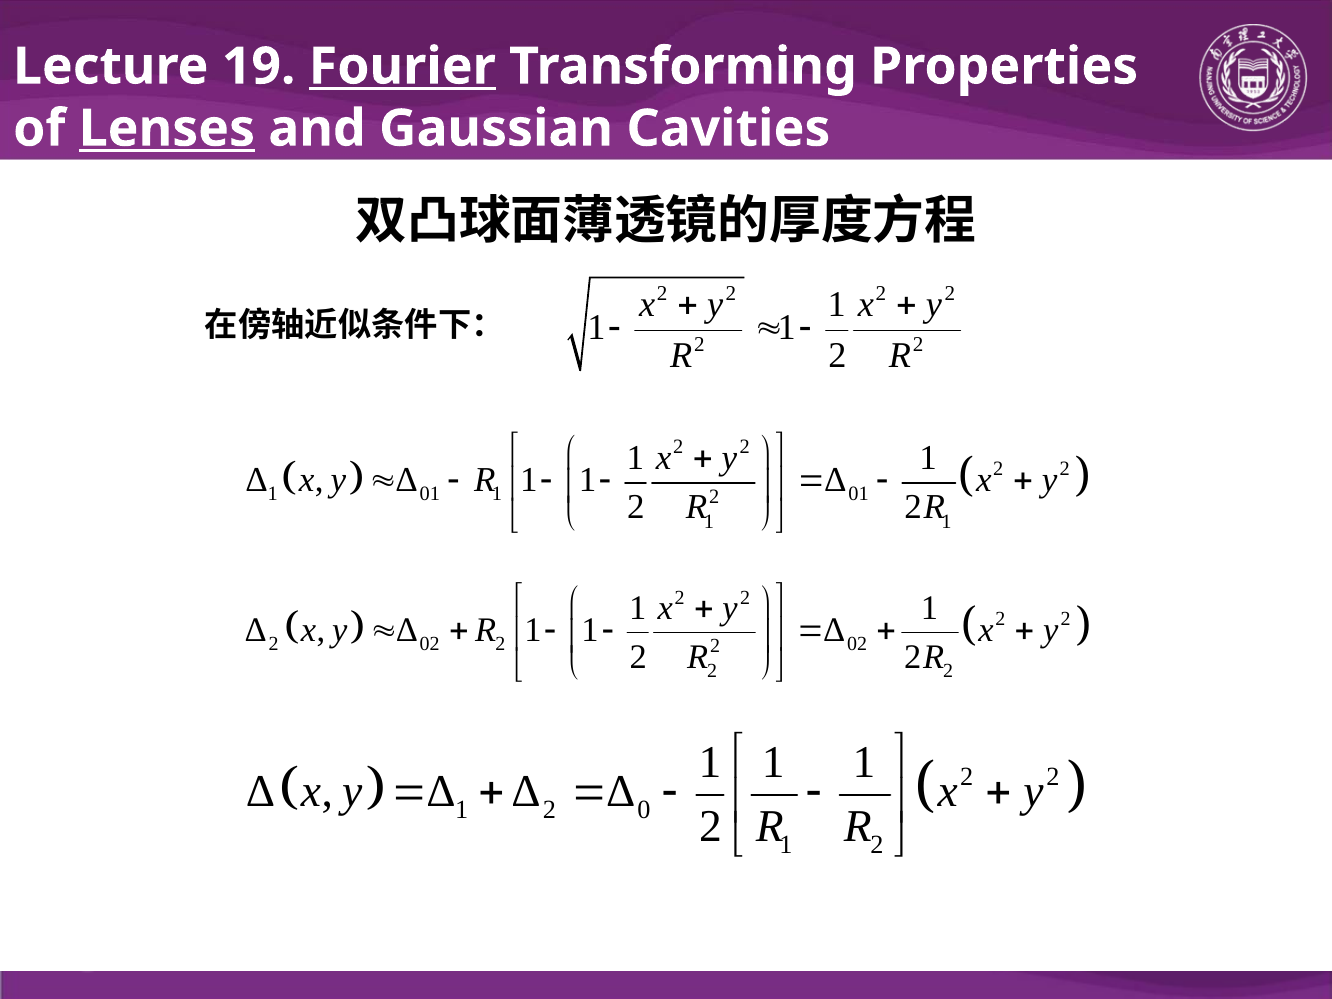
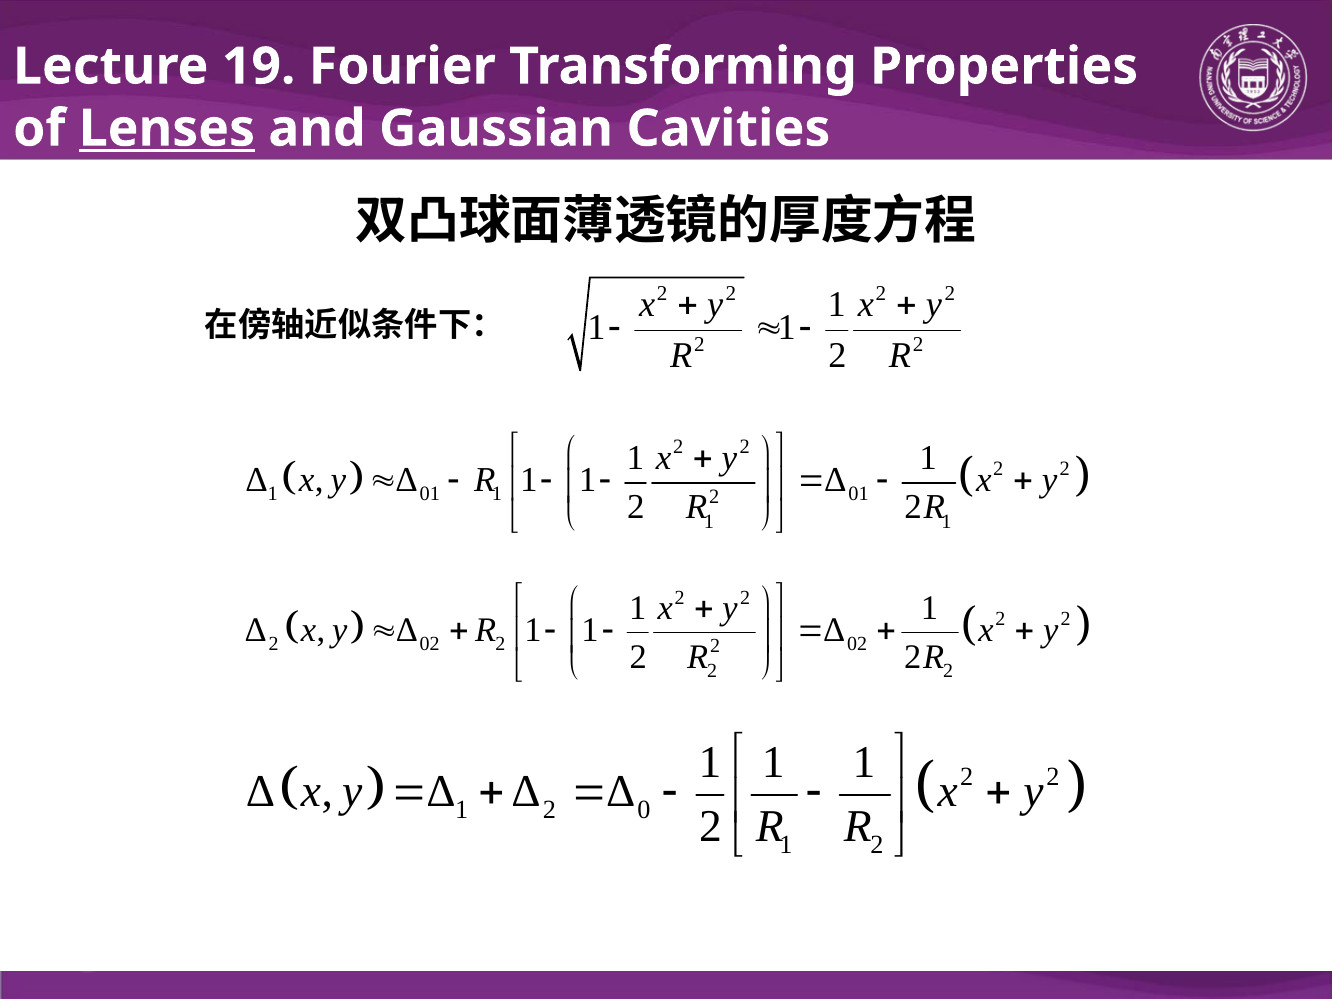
Fourier underline: present -> none
